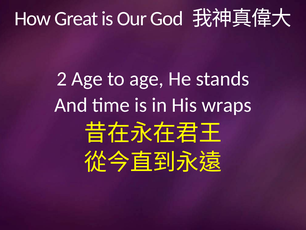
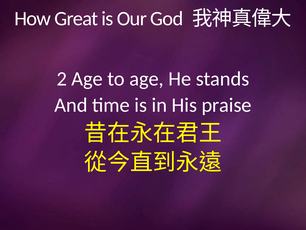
wraps: wraps -> praise
